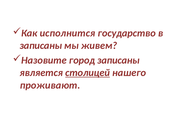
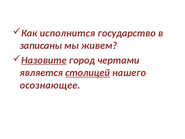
Назовите underline: none -> present
город записаны: записаны -> чертами
проживают: проживают -> осознающее
